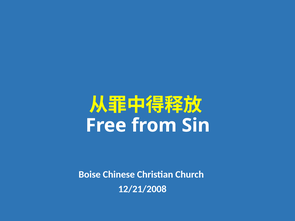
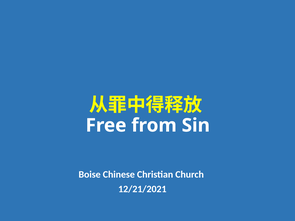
12/21/2008: 12/21/2008 -> 12/21/2021
